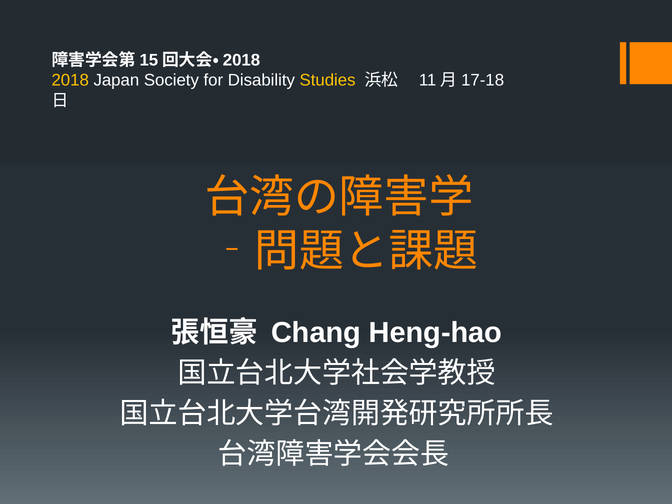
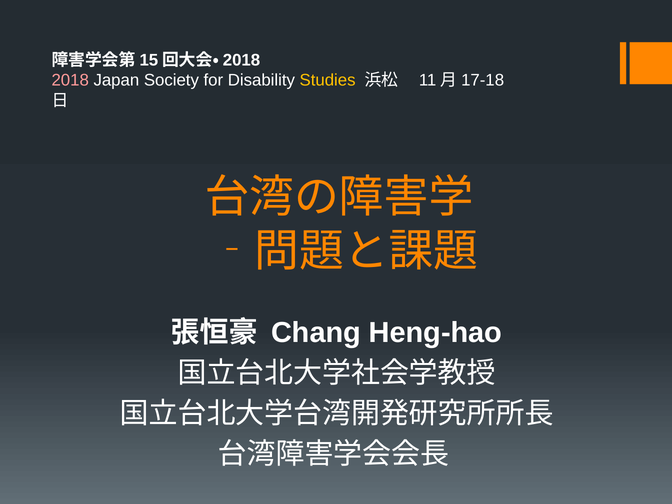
2018 colour: yellow -> pink
